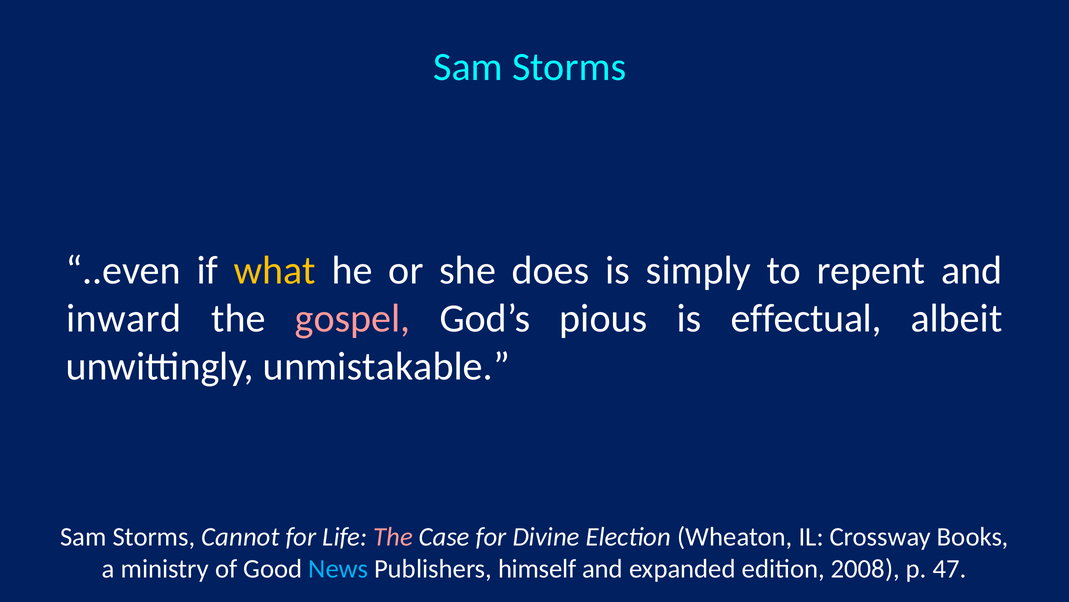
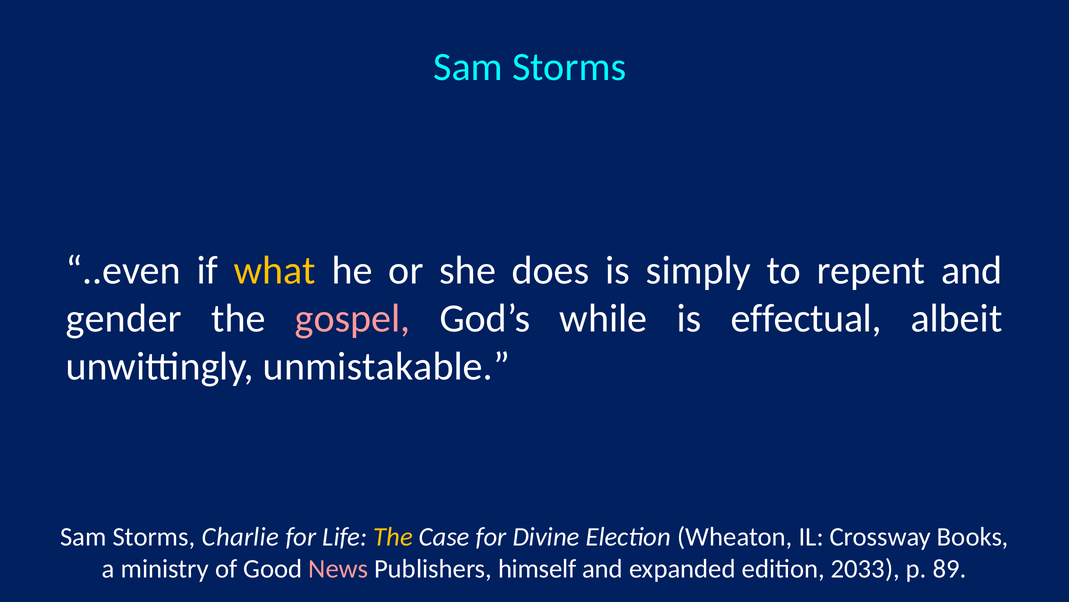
inward: inward -> gender
pious: pious -> while
Cannot: Cannot -> Charlie
The at (393, 536) colour: pink -> yellow
News colour: light blue -> pink
2008: 2008 -> 2033
47: 47 -> 89
